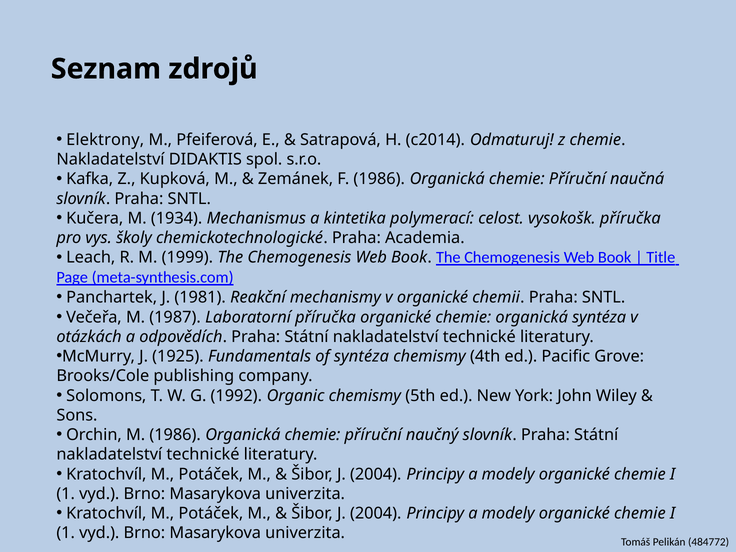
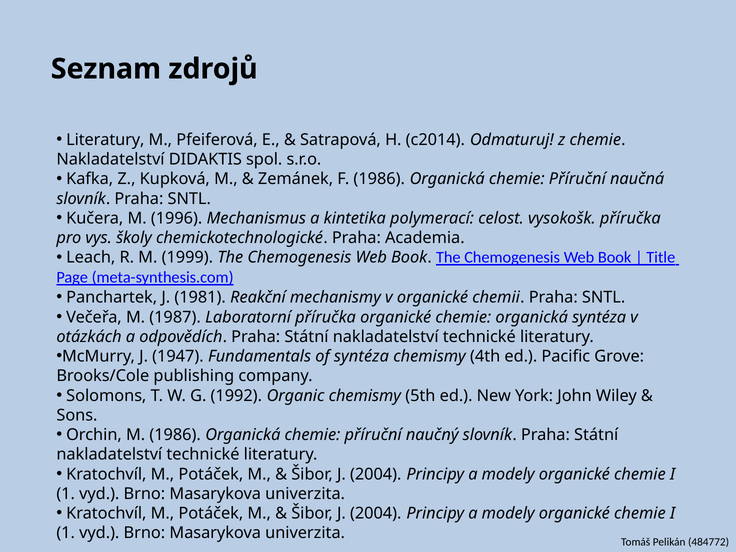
Elektrony at (105, 140): Elektrony -> Literatury
1934: 1934 -> 1996
1925: 1925 -> 1947
